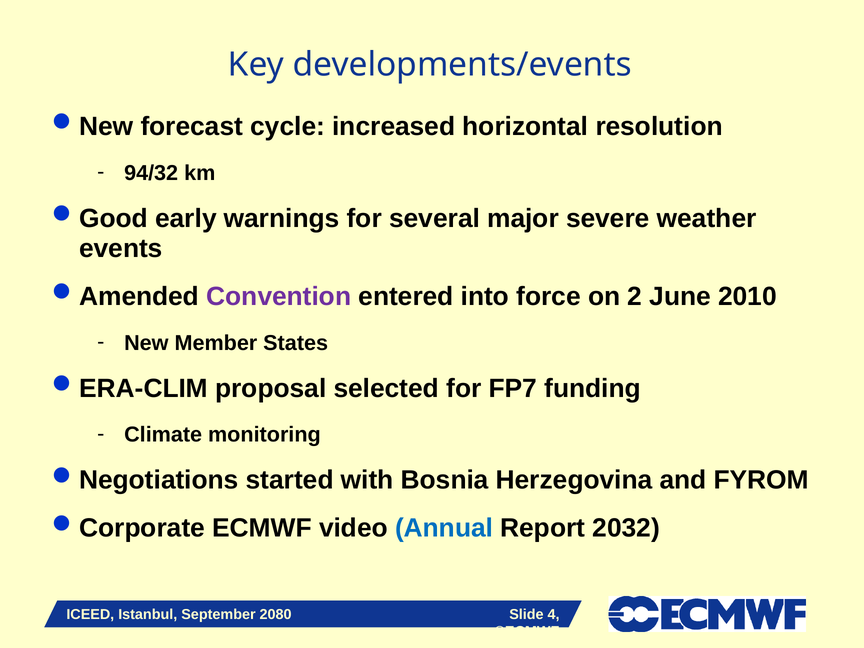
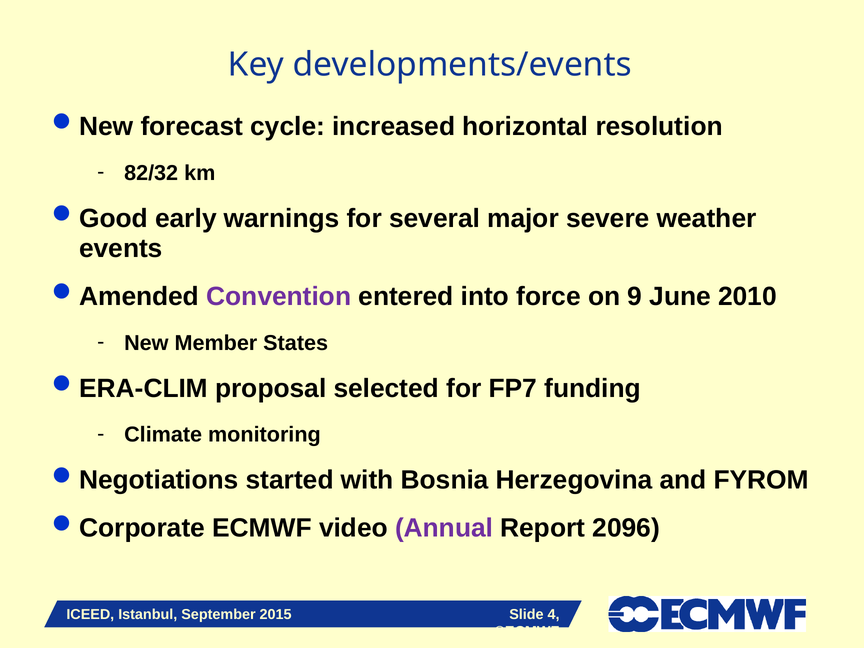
94/32: 94/32 -> 82/32
2: 2 -> 9
Annual colour: blue -> purple
2032: 2032 -> 2096
2080: 2080 -> 2015
